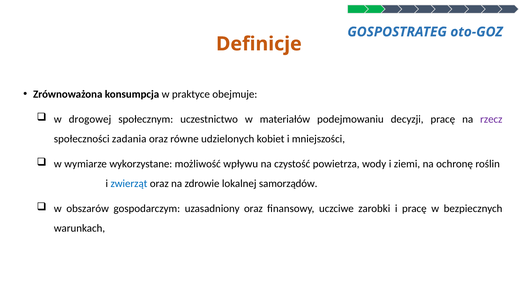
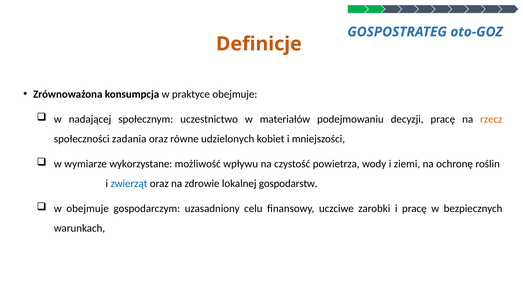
drogowej: drogowej -> nadającej
rzecz colour: purple -> orange
samorządów: samorządów -> gospodarstw
w obszarów: obszarów -> obejmuje
uzasadniony oraz: oraz -> celu
